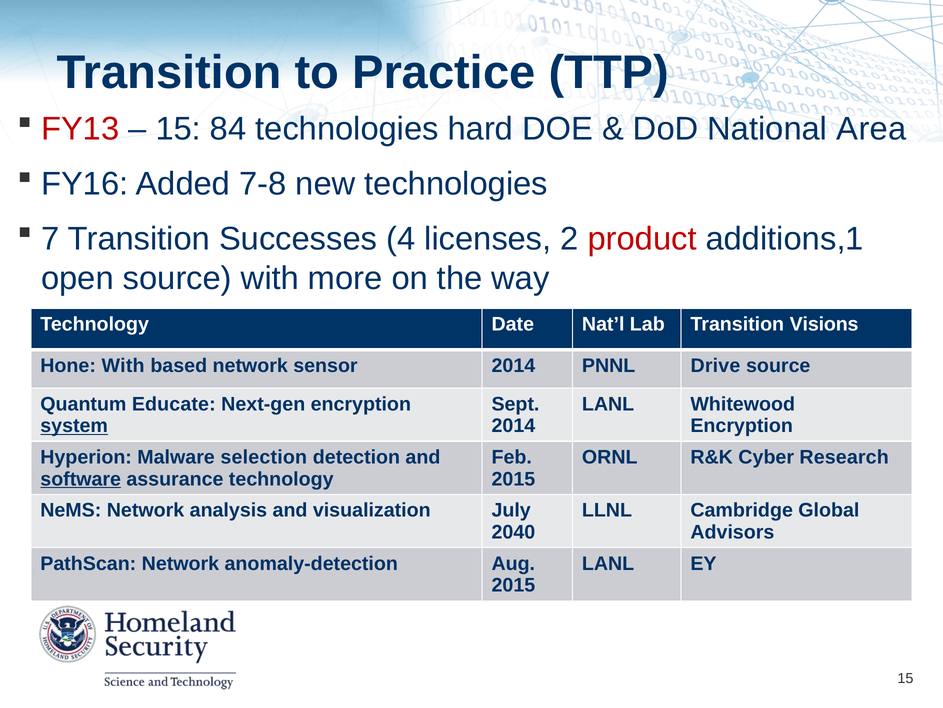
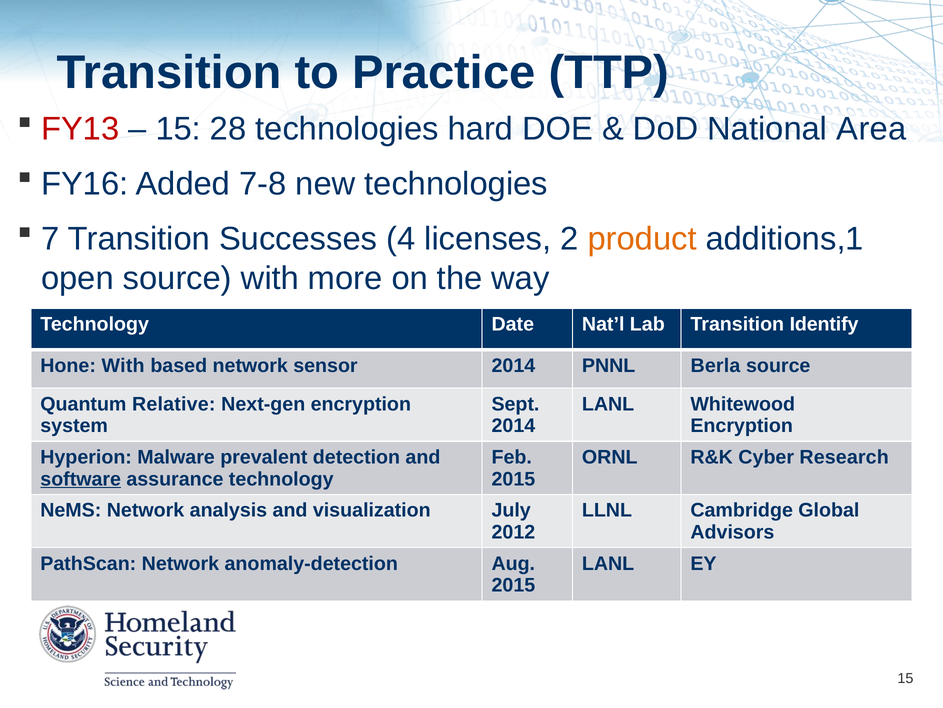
84: 84 -> 28
product colour: red -> orange
Visions: Visions -> Identify
Drive: Drive -> Berla
Educate: Educate -> Relative
system underline: present -> none
selection: selection -> prevalent
2040: 2040 -> 2012
